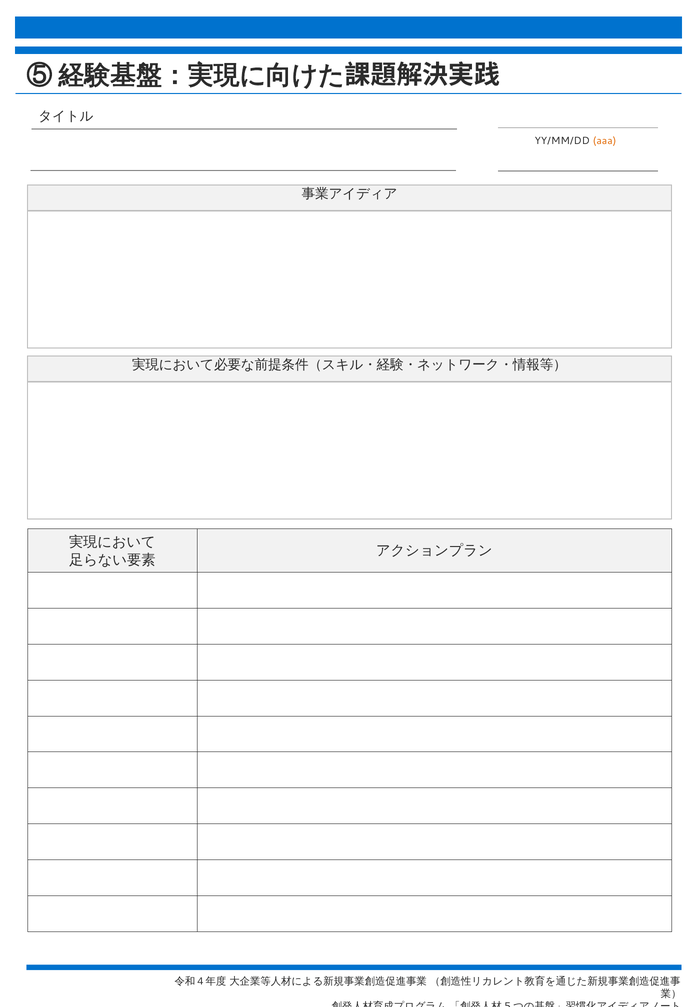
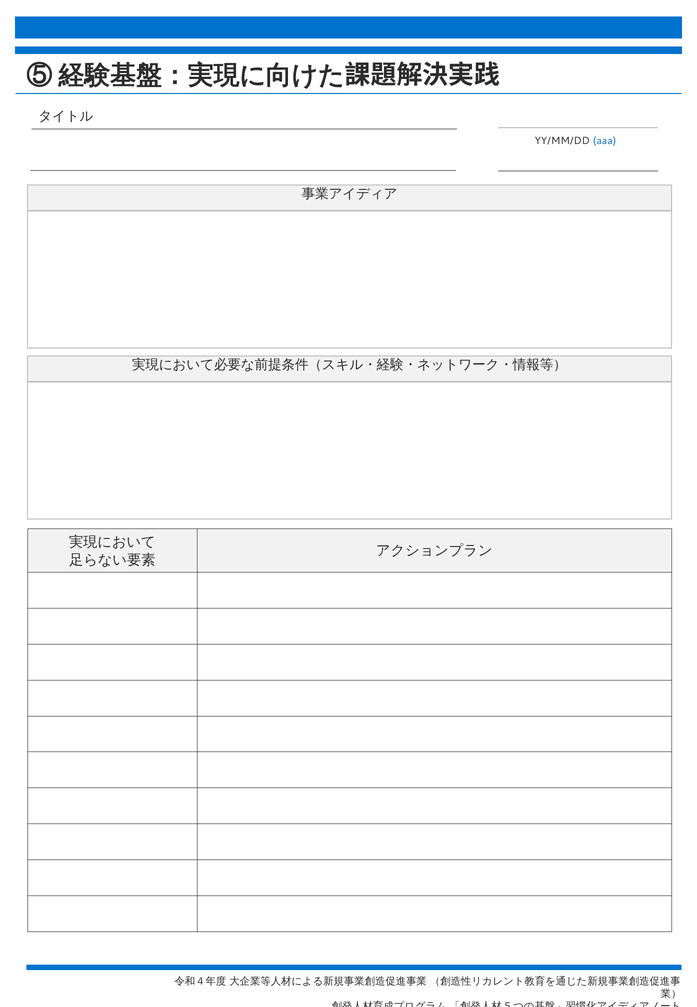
aaa colour: orange -> blue
